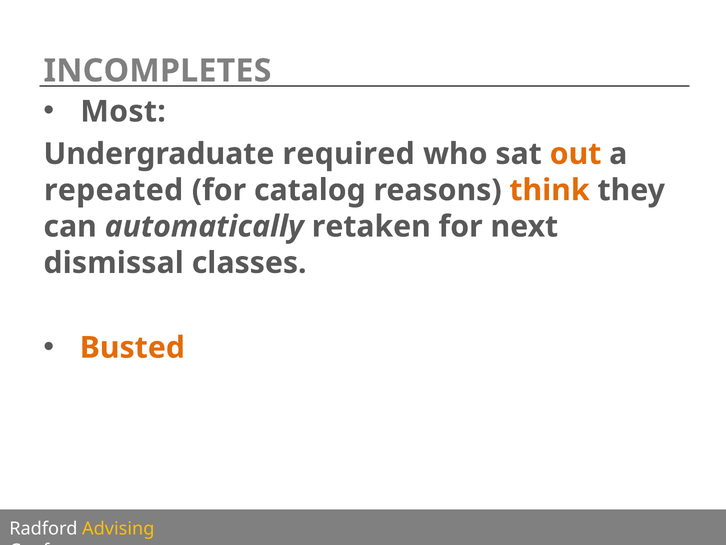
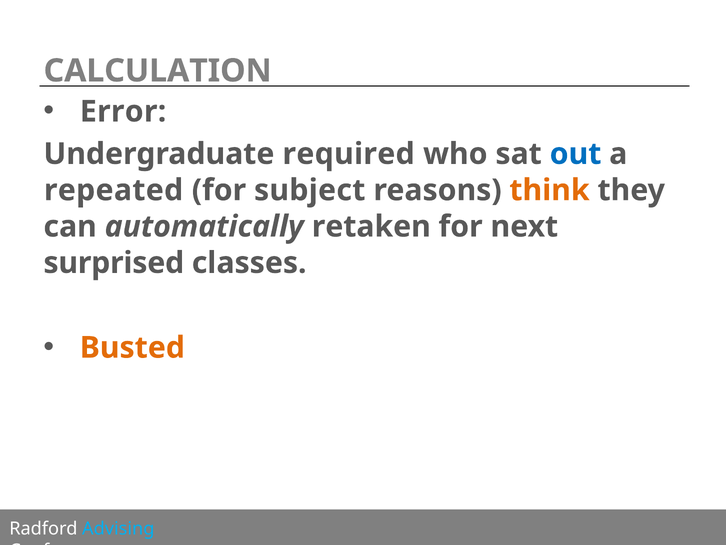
INCOMPLETES: INCOMPLETES -> CALCULATION
Most: Most -> Error
out colour: orange -> blue
catalog: catalog -> subject
dismissal: dismissal -> surprised
Advising colour: yellow -> light blue
